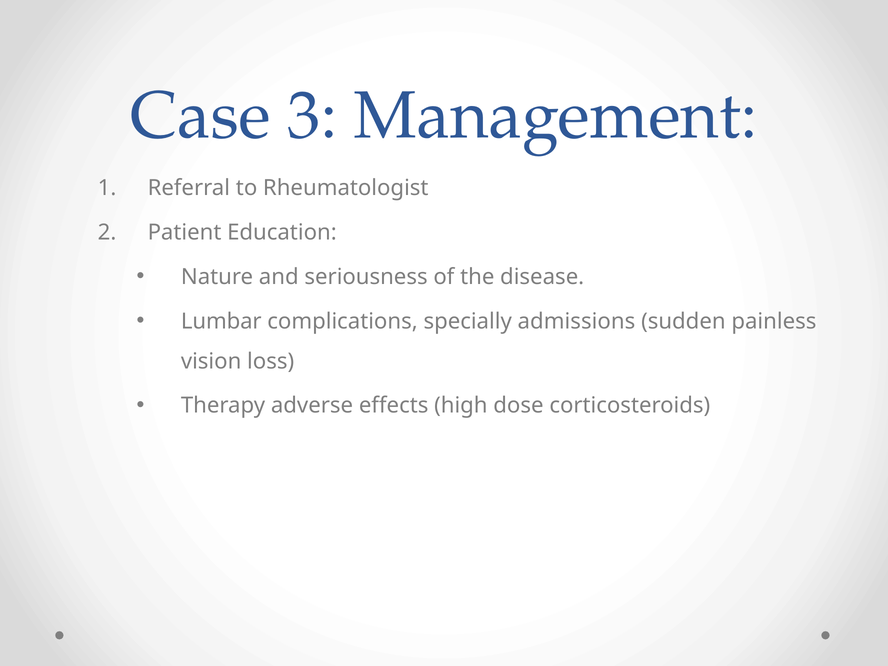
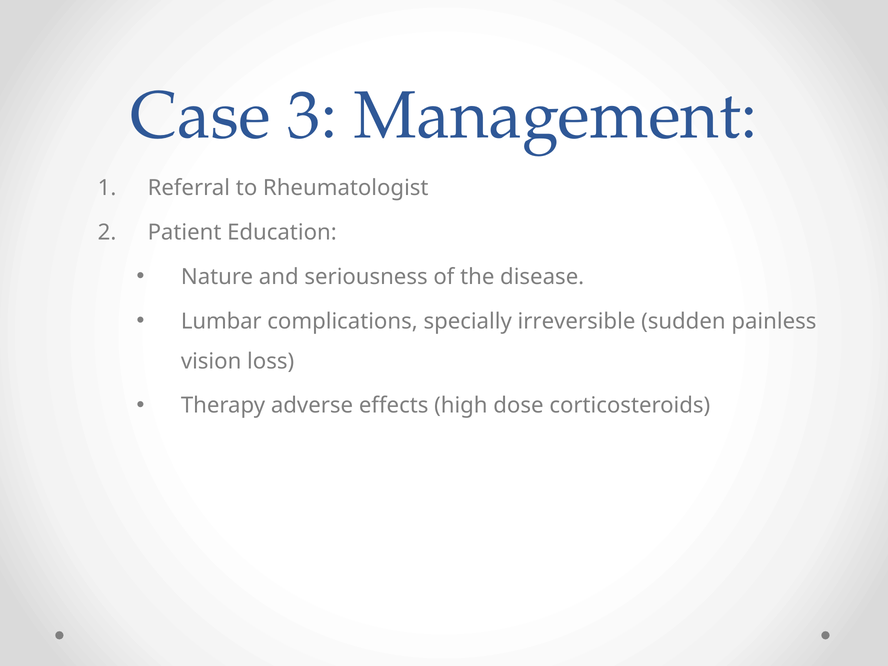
admissions: admissions -> irreversible
